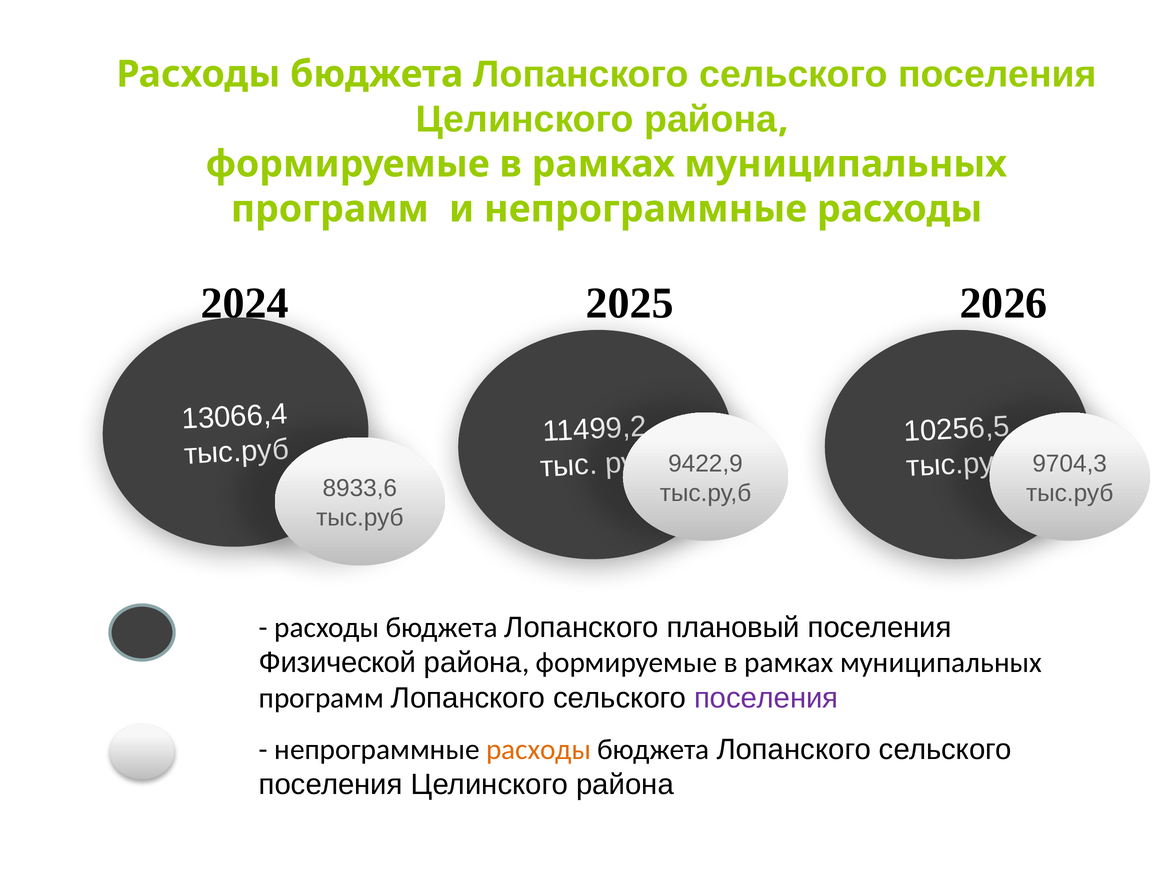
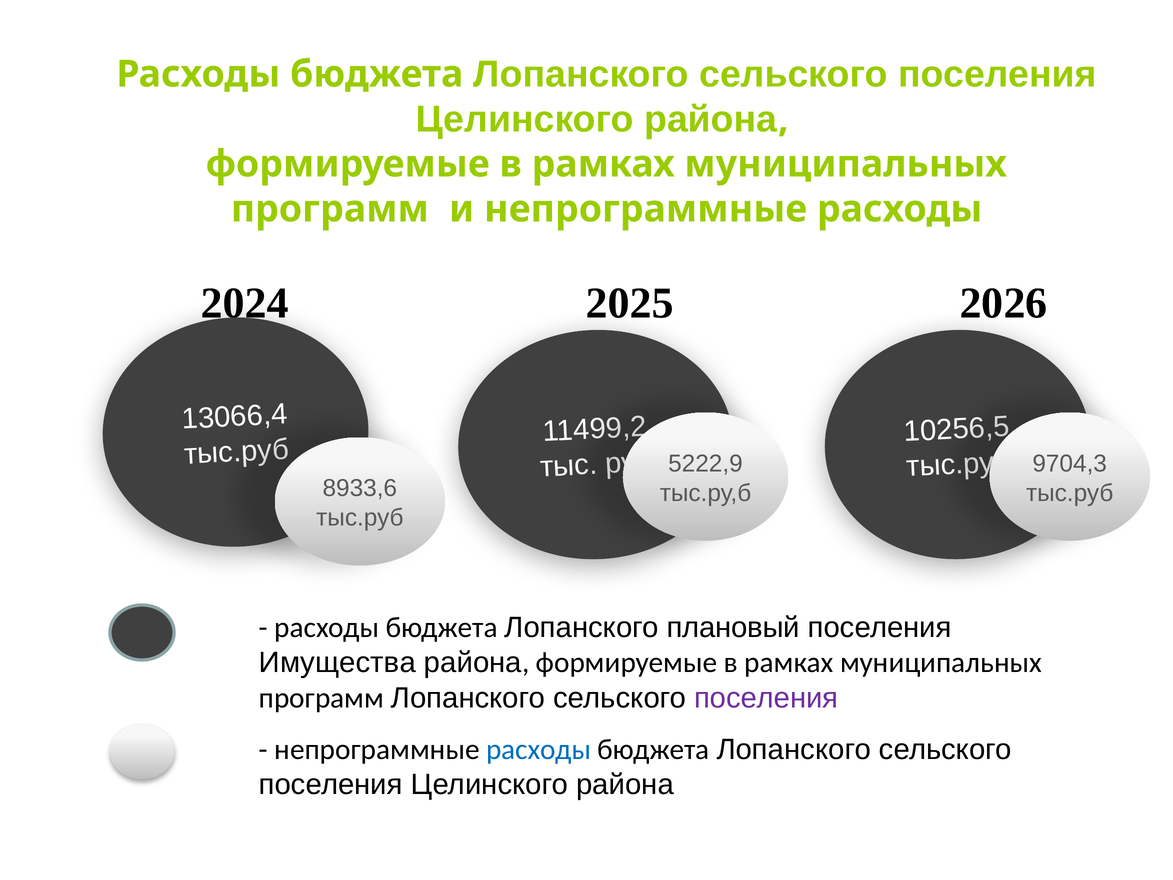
9422,9: 9422,9 -> 5222,9
Физической: Физической -> Имущества
расходы at (539, 749) colour: orange -> blue
